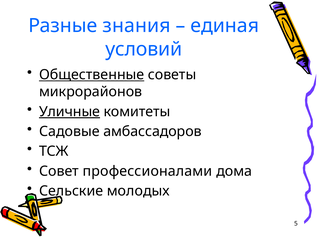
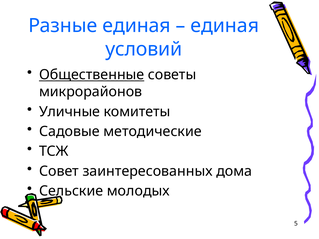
Разные знания: знания -> единая
Уличные underline: present -> none
амбассадоров: амбассадоров -> методические
профессионалами: профессионалами -> заинтересованных
